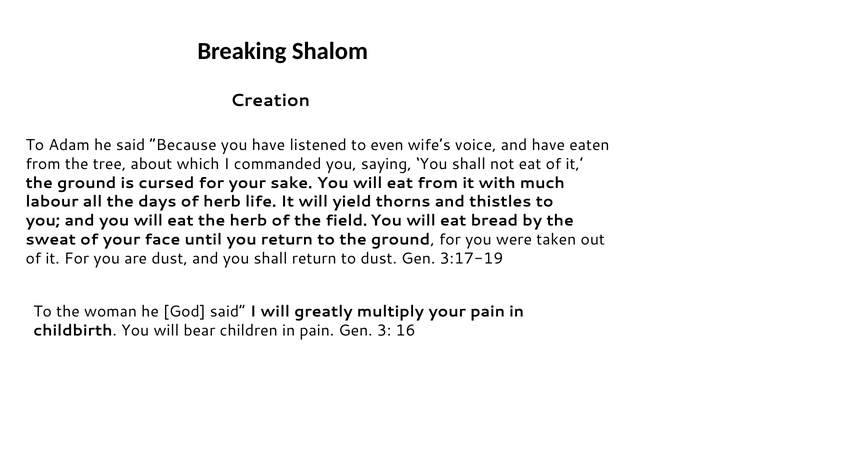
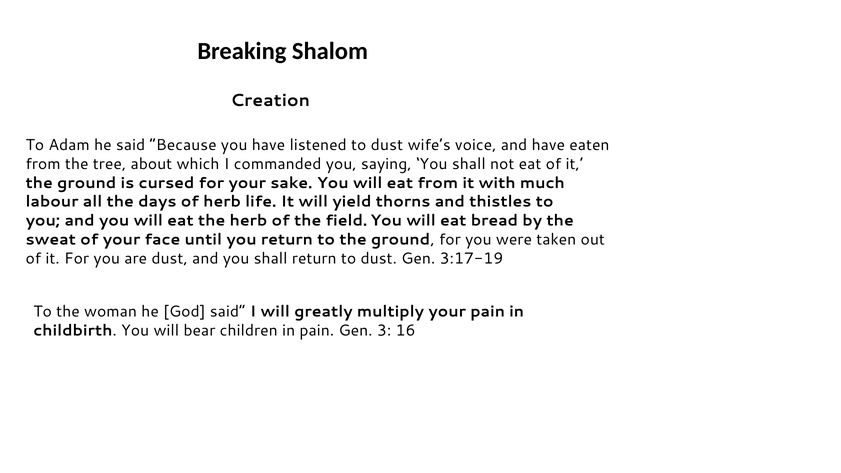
listened to even: even -> dust
